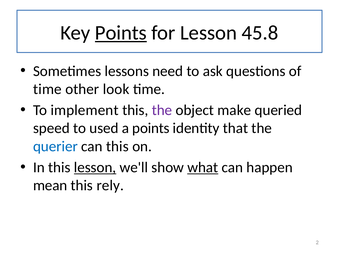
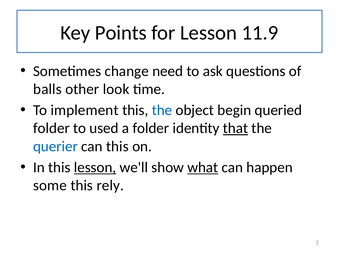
Points at (121, 33) underline: present -> none
45.8: 45.8 -> 11.9
lessons: lessons -> change
time at (47, 89): time -> balls
the at (162, 110) colour: purple -> blue
make: make -> begin
speed at (51, 128): speed -> folder
a points: points -> folder
that underline: none -> present
mean: mean -> some
